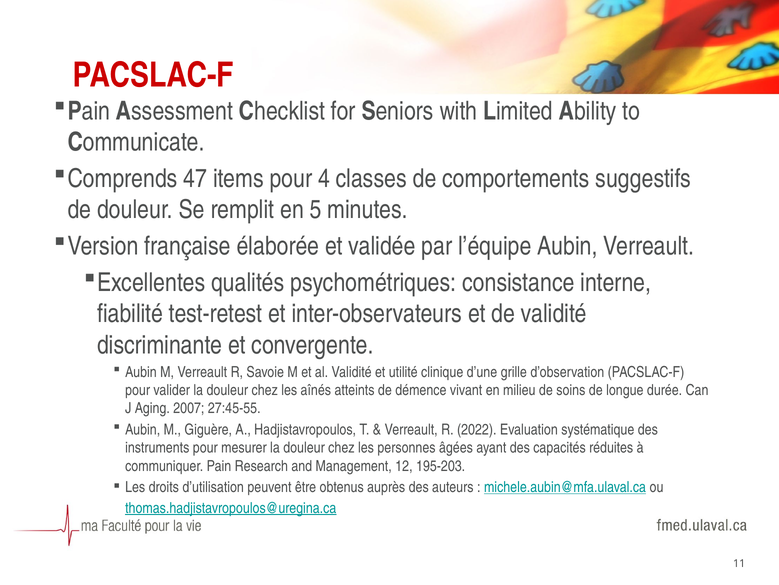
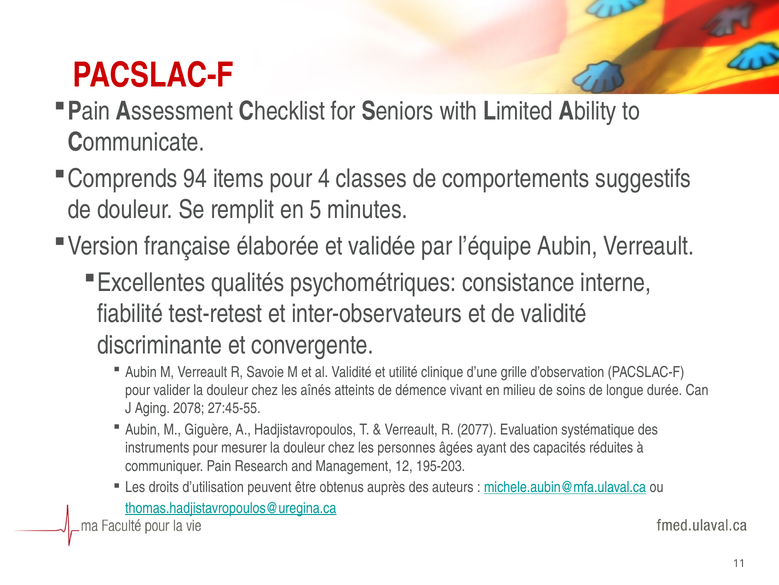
47: 47 -> 94
2007: 2007 -> 2078
2022: 2022 -> 2077
